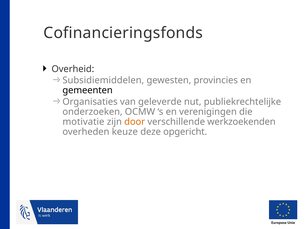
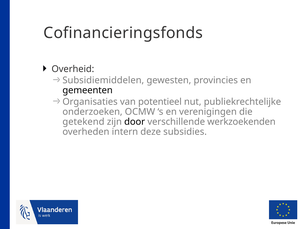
geleverde: geleverde -> potentieel
motivatie: motivatie -> getekend
door colour: orange -> black
keuze: keuze -> intern
opgericht: opgericht -> subsidies
